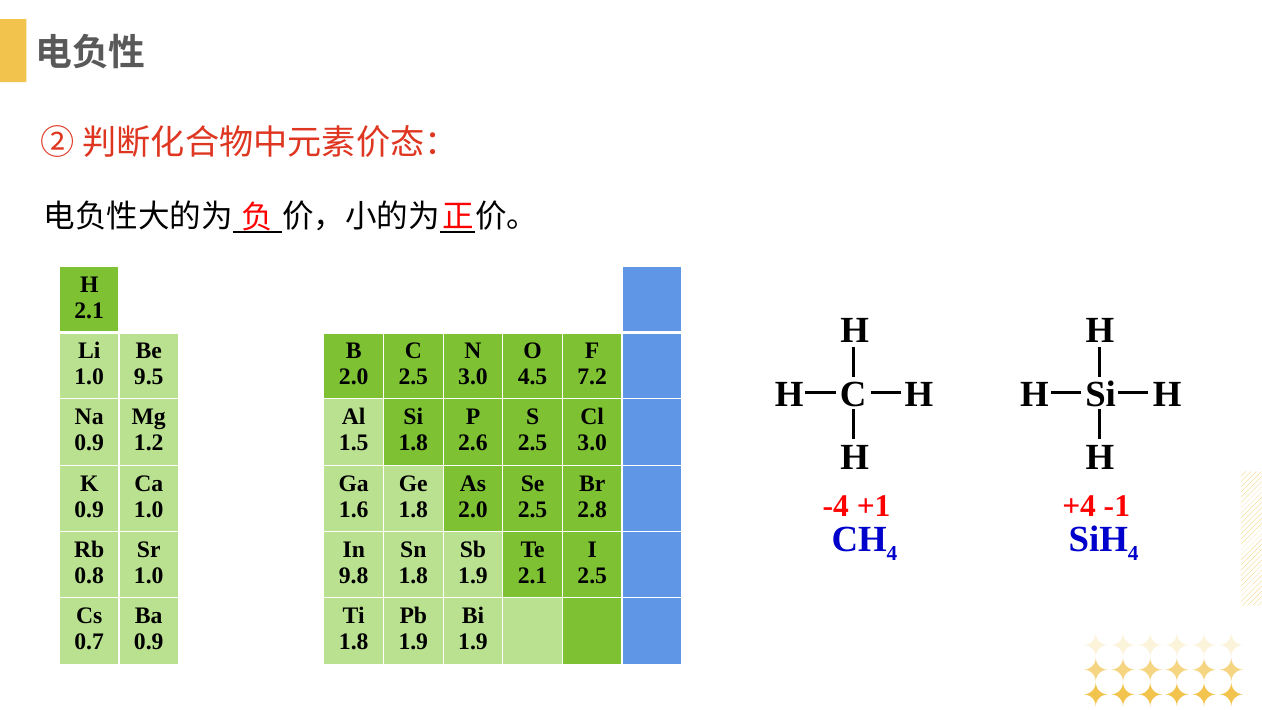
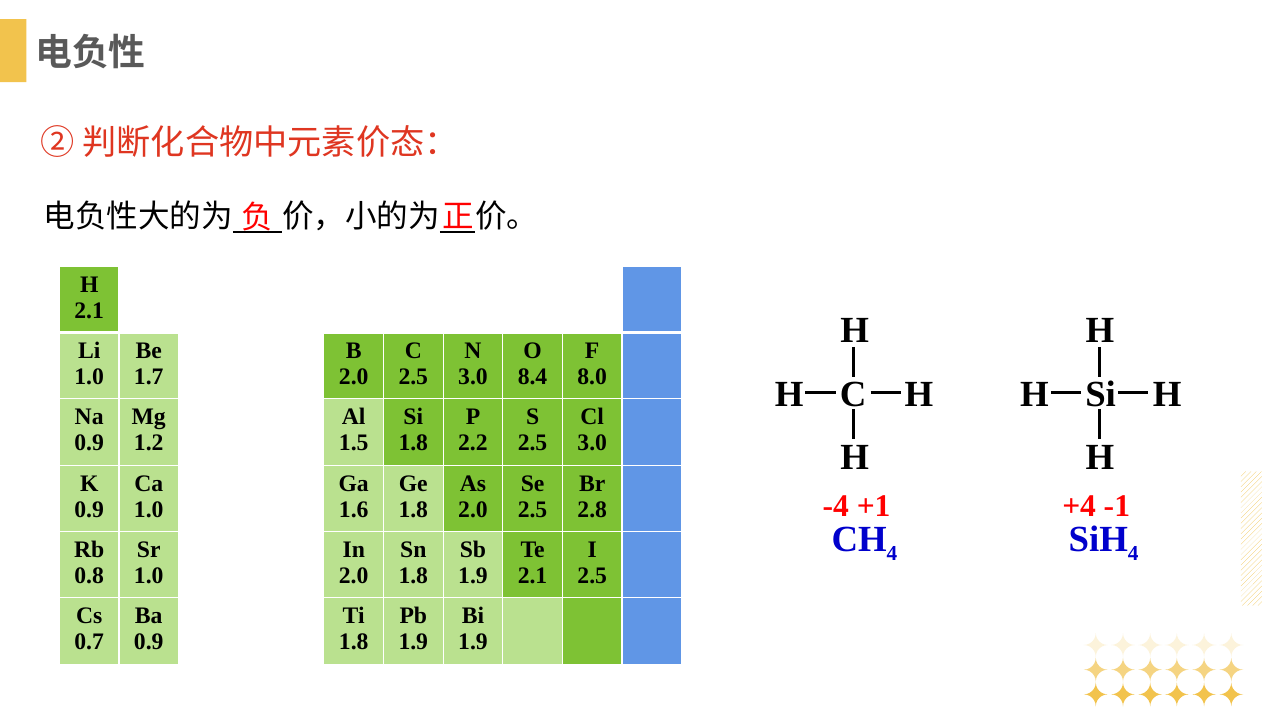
9.5: 9.5 -> 1.7
4.5: 4.5 -> 8.4
7.2: 7.2 -> 8.0
2.6: 2.6 -> 2.2
9.8 at (354, 576): 9.8 -> 2.0
